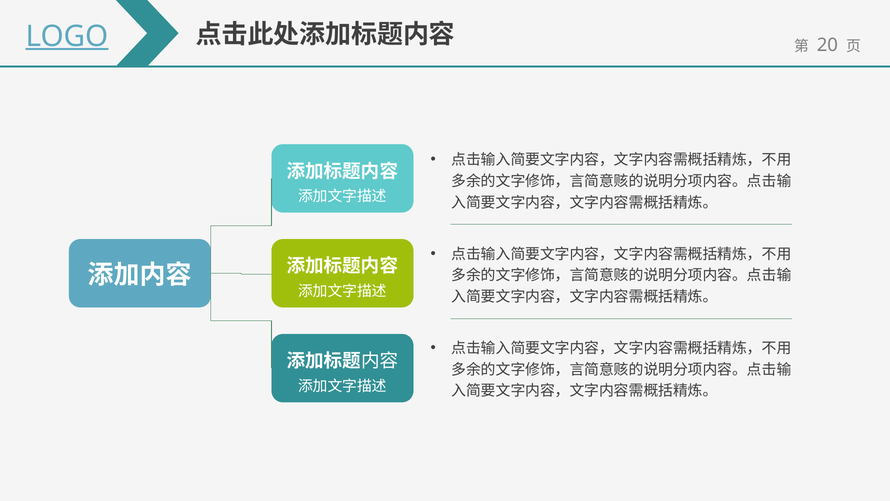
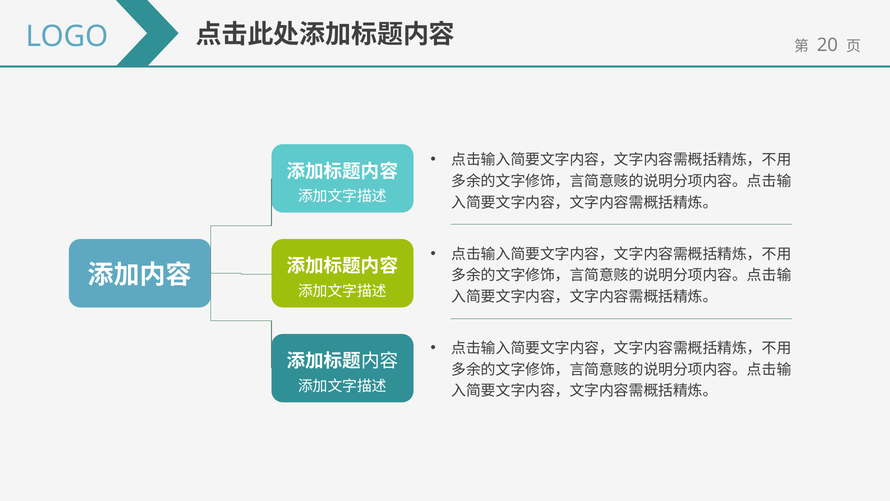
LOGO underline: present -> none
